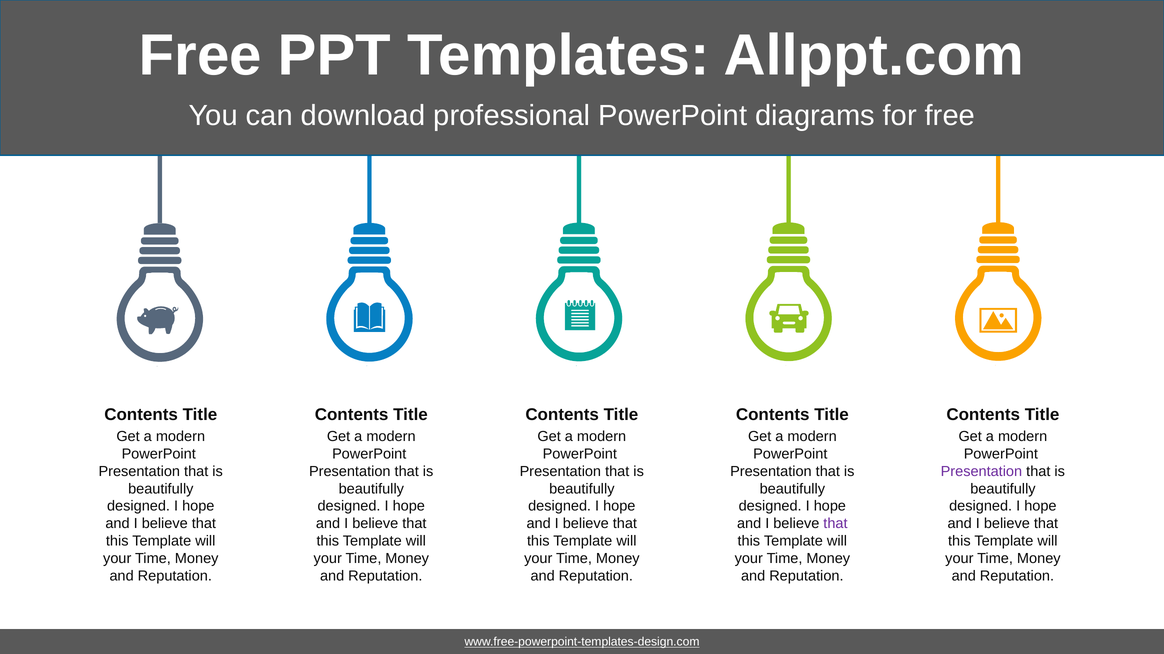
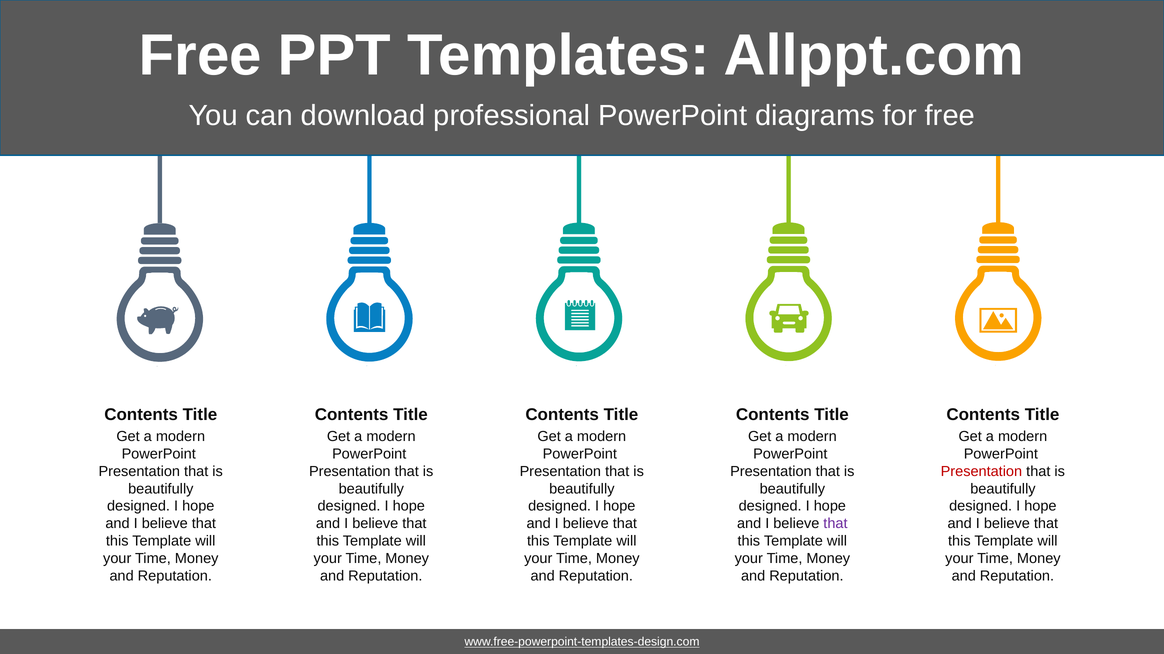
Presentation at (981, 472) colour: purple -> red
